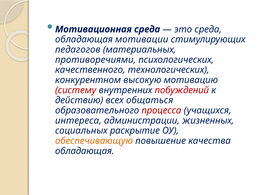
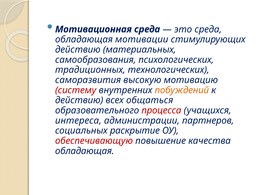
педагогов at (78, 50): педагогов -> действию
противоречиями: противоречиями -> самообразования
качественного: качественного -> традиционных
конкурентном: конкурентном -> саморазвития
побуждений colour: red -> orange
жизненных: жизненных -> партнеров
обеспечивающую colour: orange -> red
